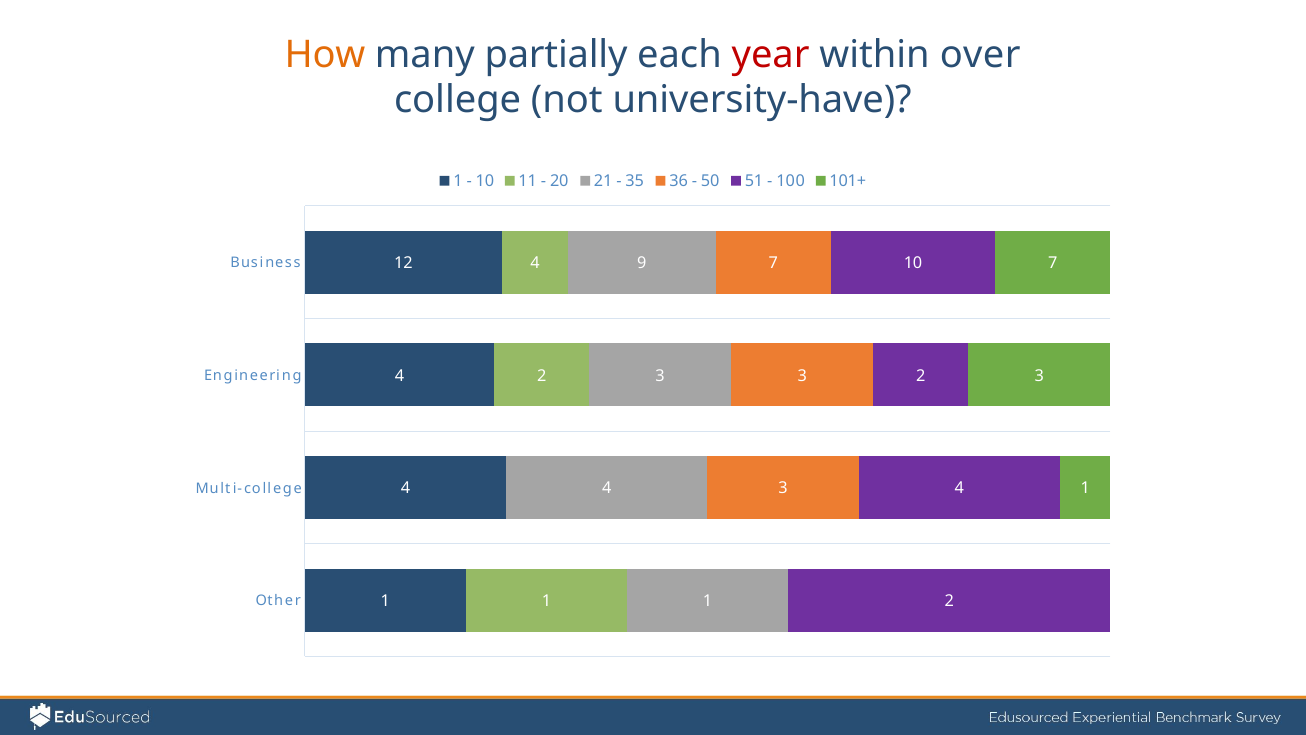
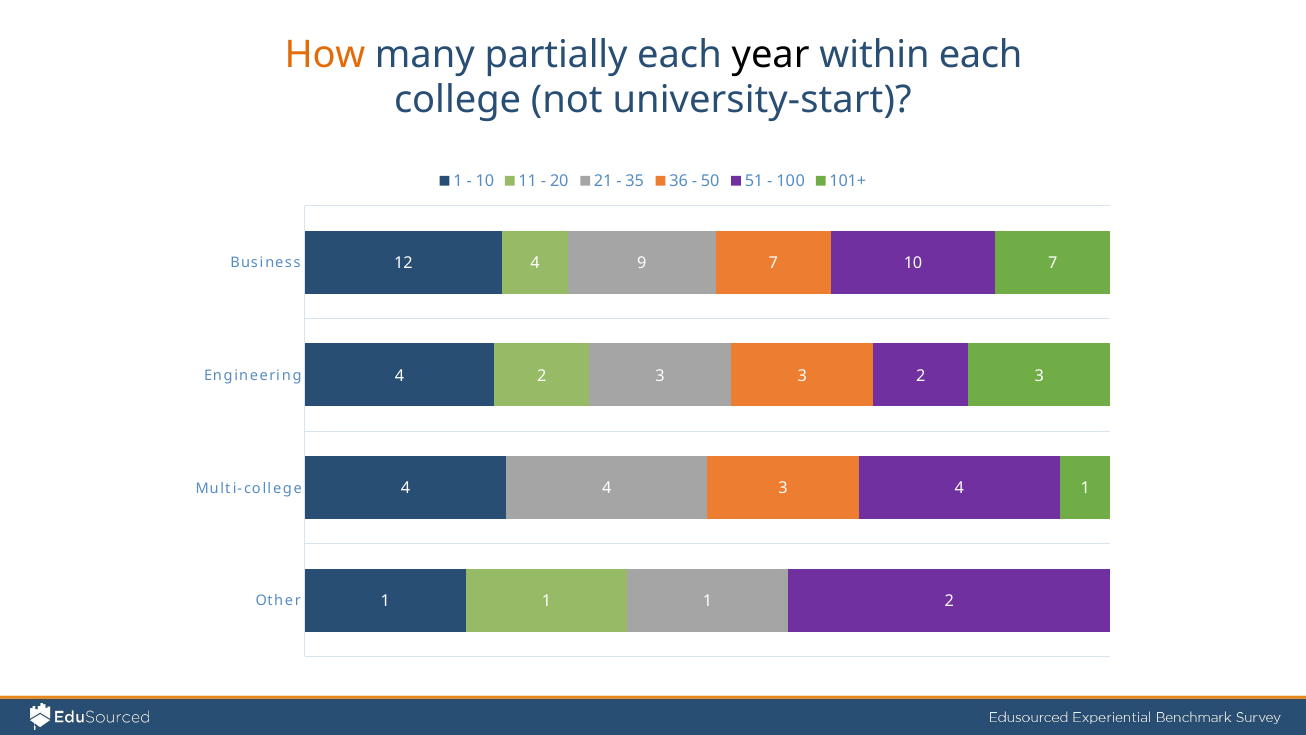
year colour: red -> black
within over: over -> each
university-have: university-have -> university-start
